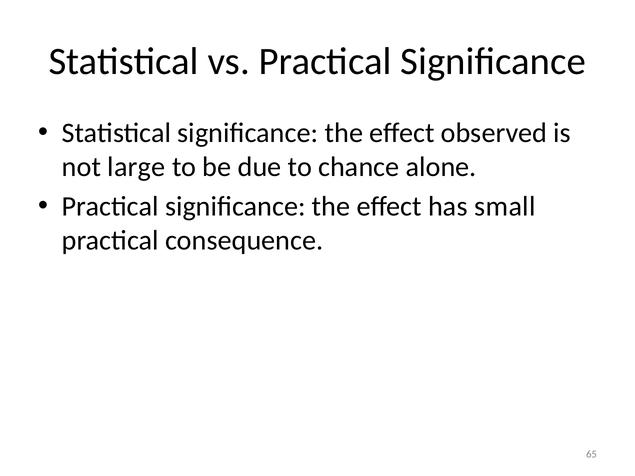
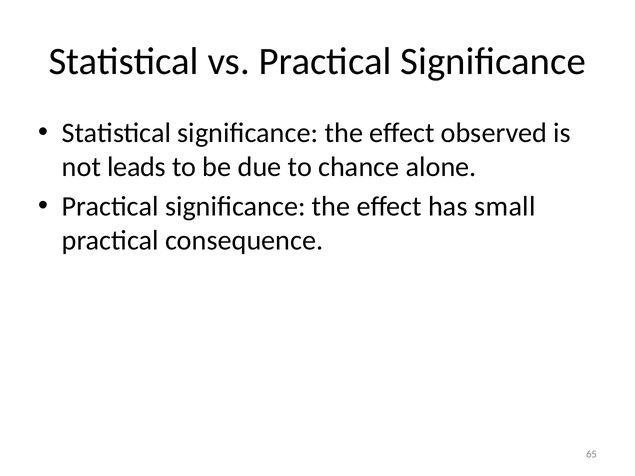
large: large -> leads
